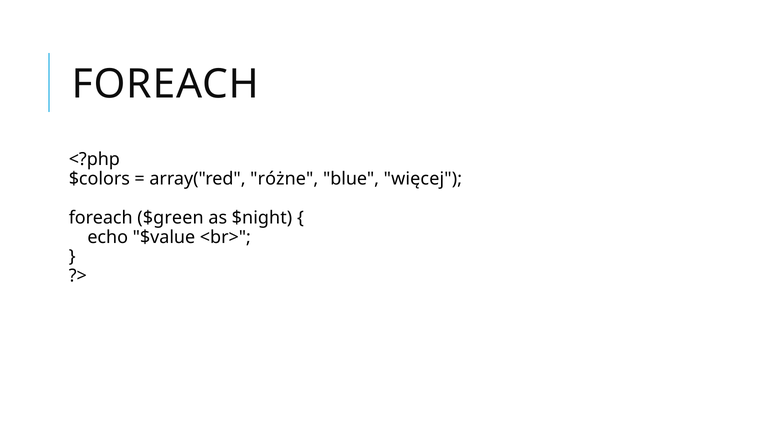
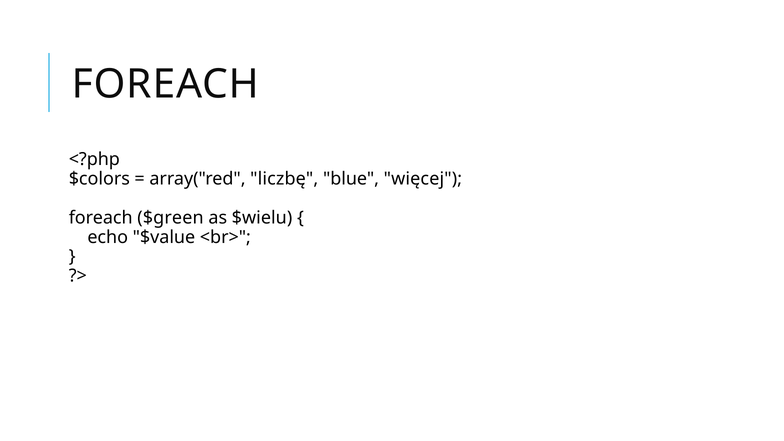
różne: różne -> liczbę
$night: $night -> $wielu
